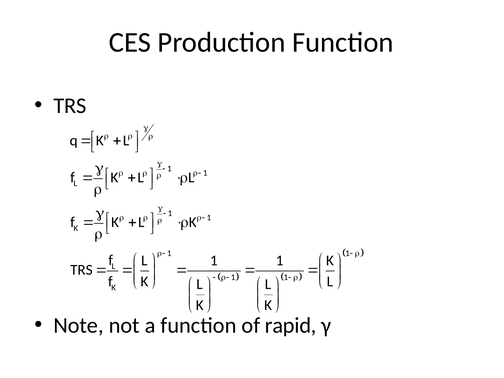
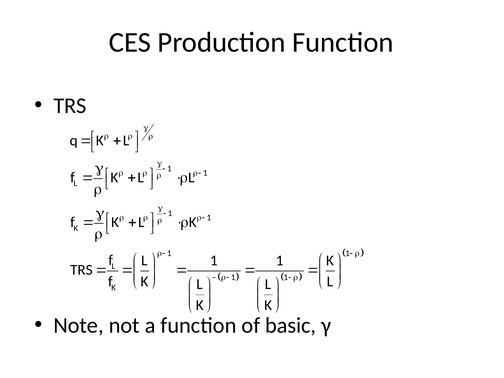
rapid: rapid -> basic
